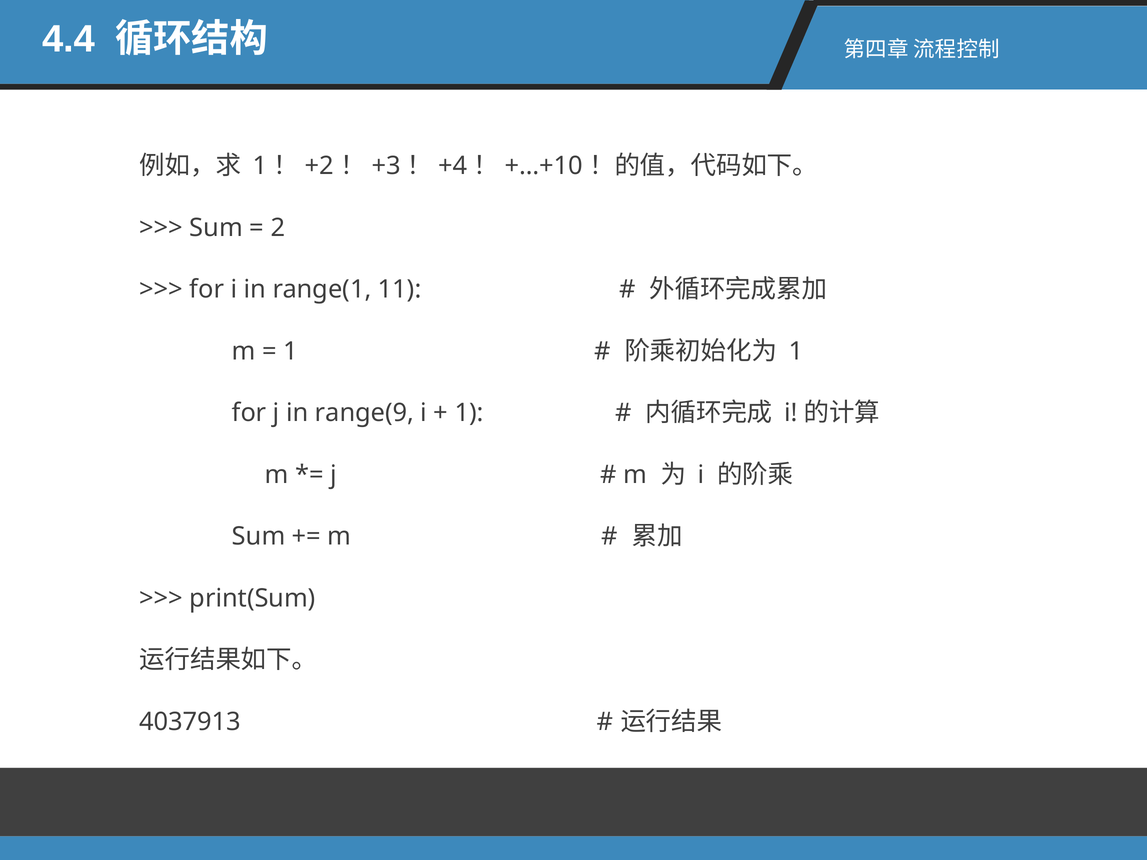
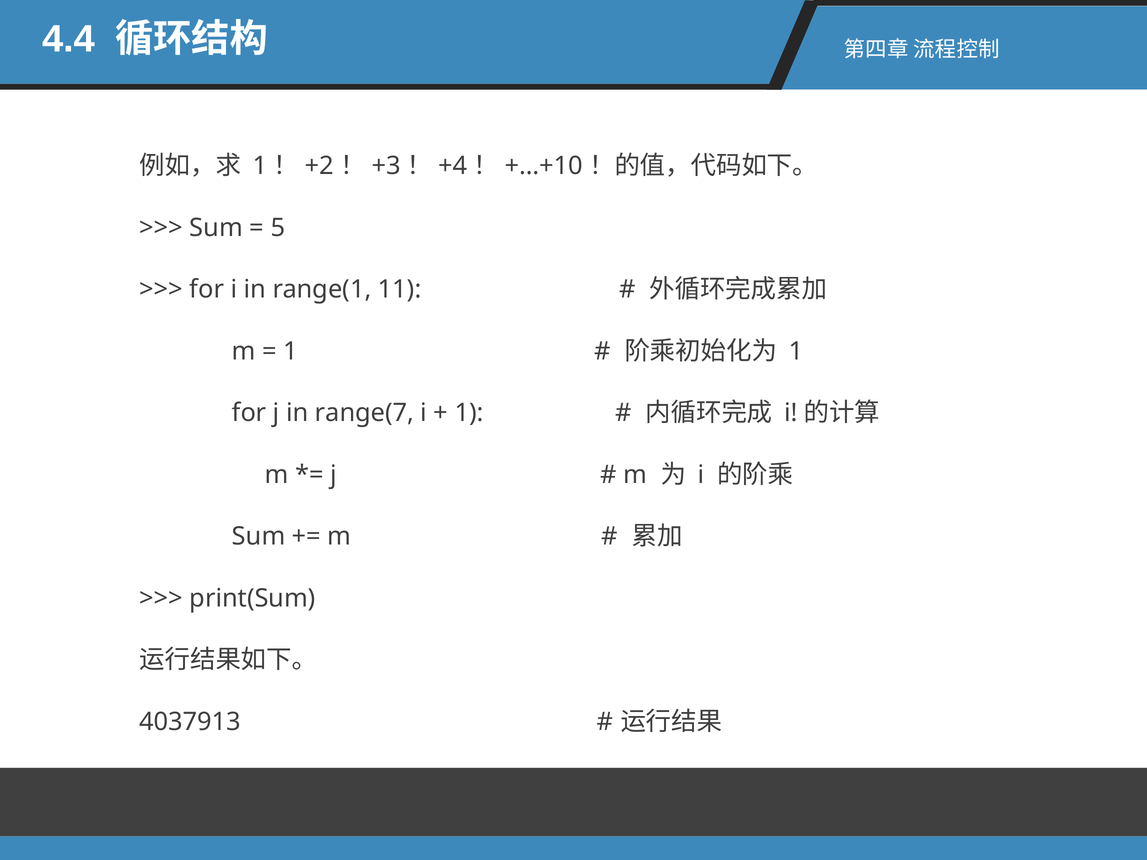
2: 2 -> 5
range(9: range(9 -> range(7
